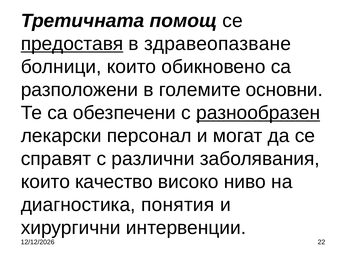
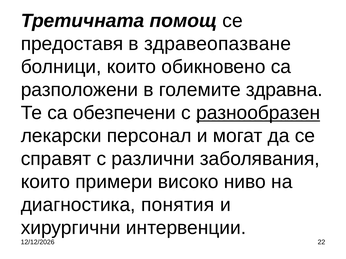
предоставя underline: present -> none
основни: основни -> здравна
качество: качество -> примери
